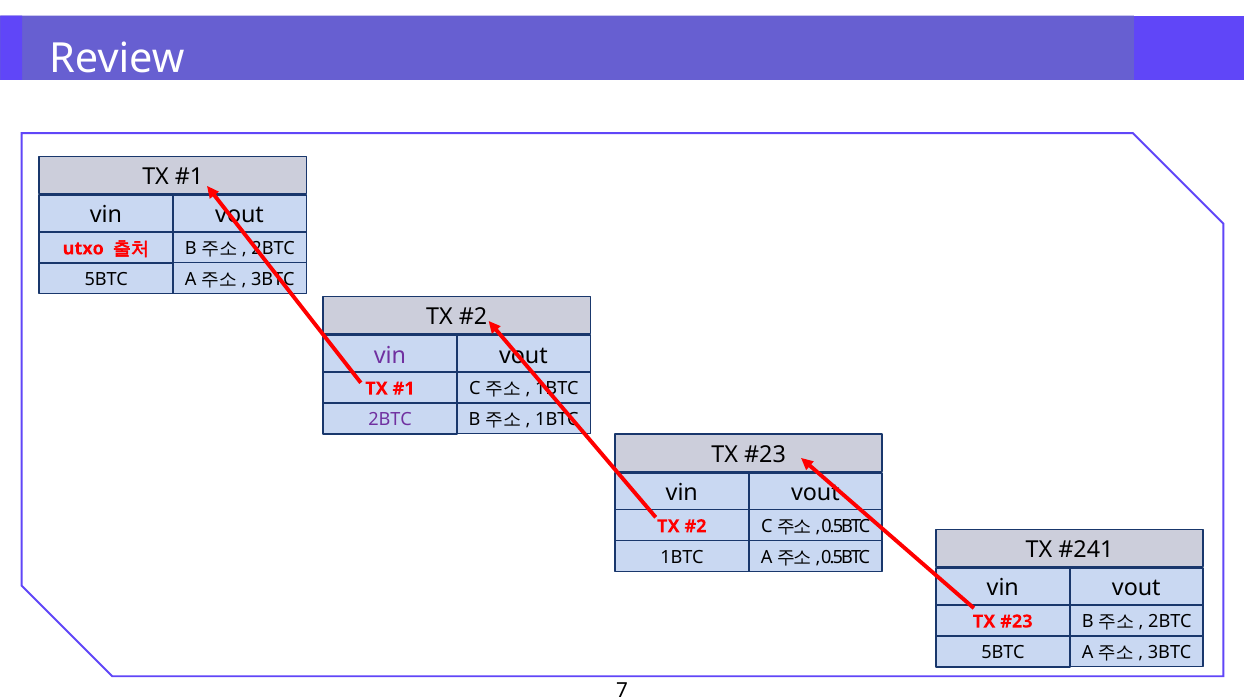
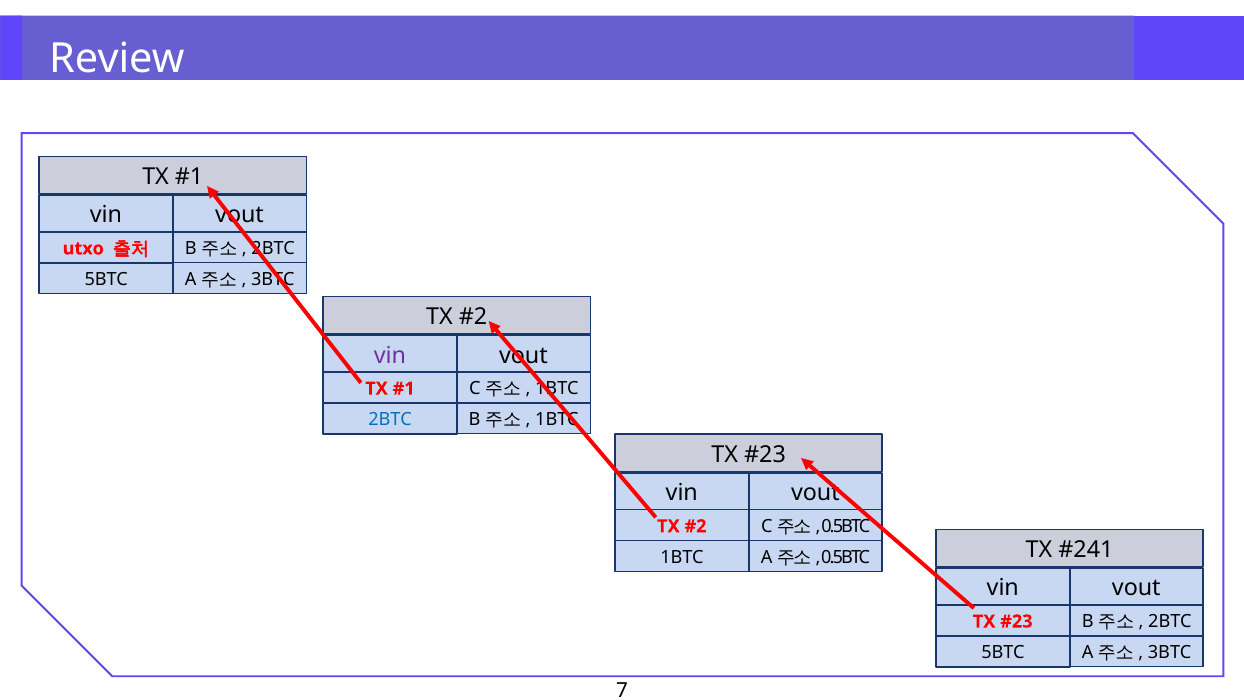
2BTC at (390, 419) colour: purple -> blue
